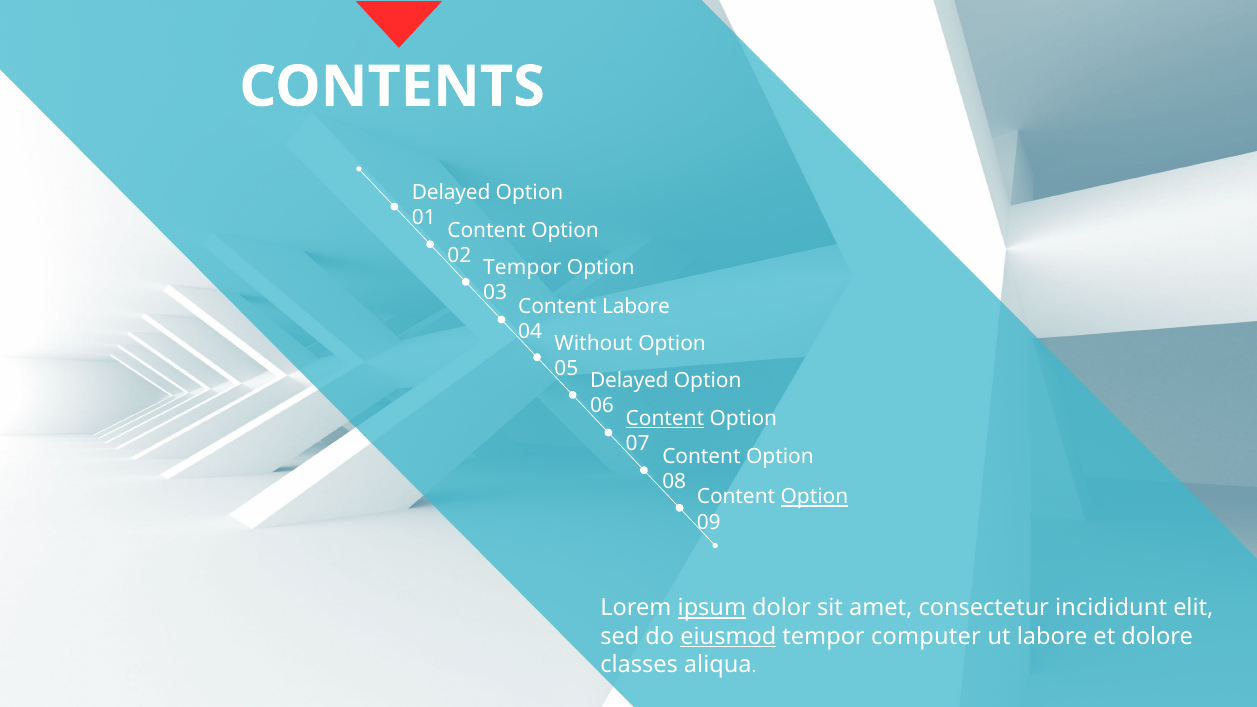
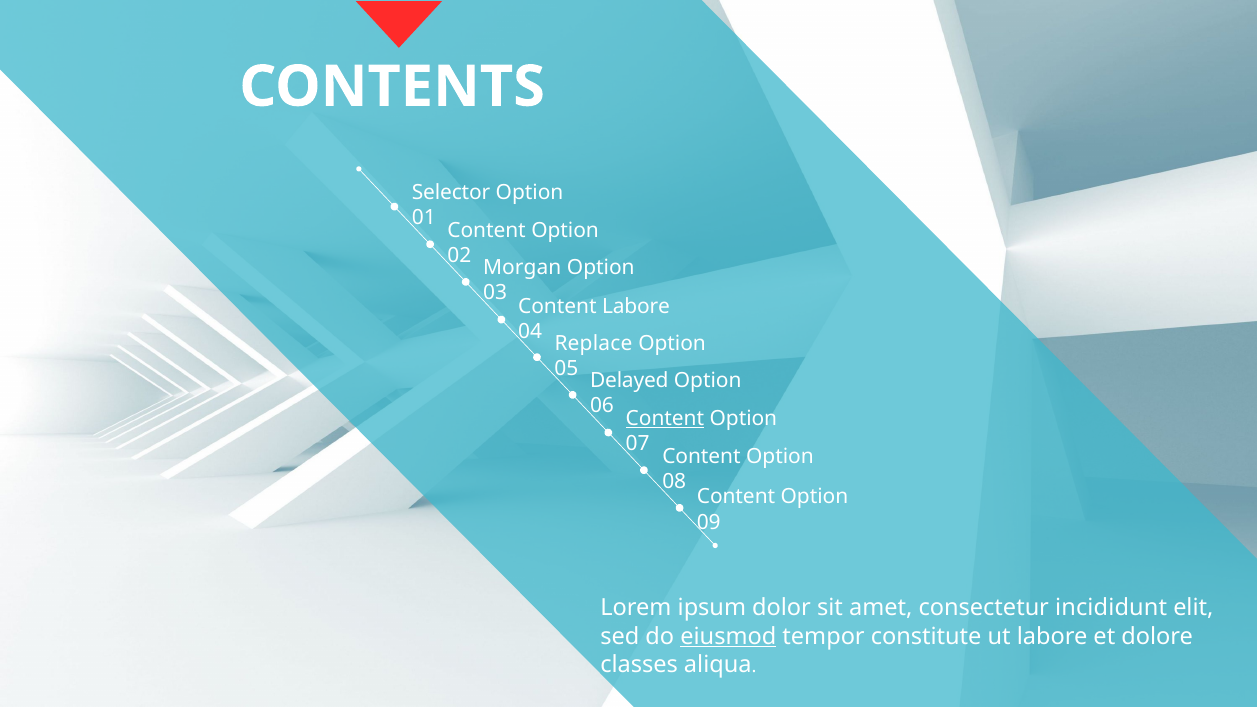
Delayed at (451, 193): Delayed -> Selector
Tempor at (522, 268): Tempor -> Morgan
Without: Without -> Replace
Option at (814, 497) underline: present -> none
ipsum underline: present -> none
computer: computer -> constitute
